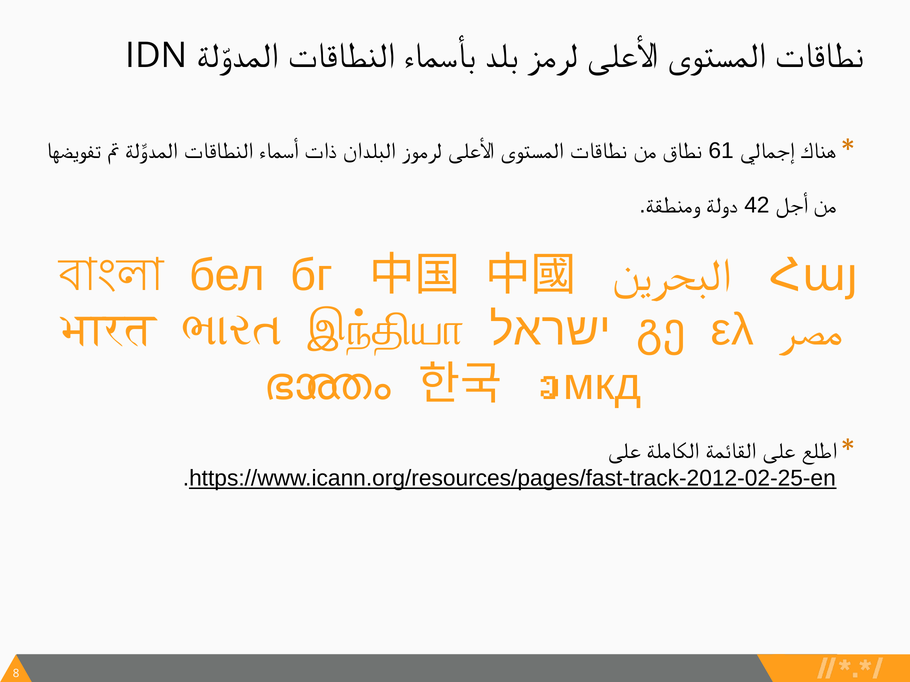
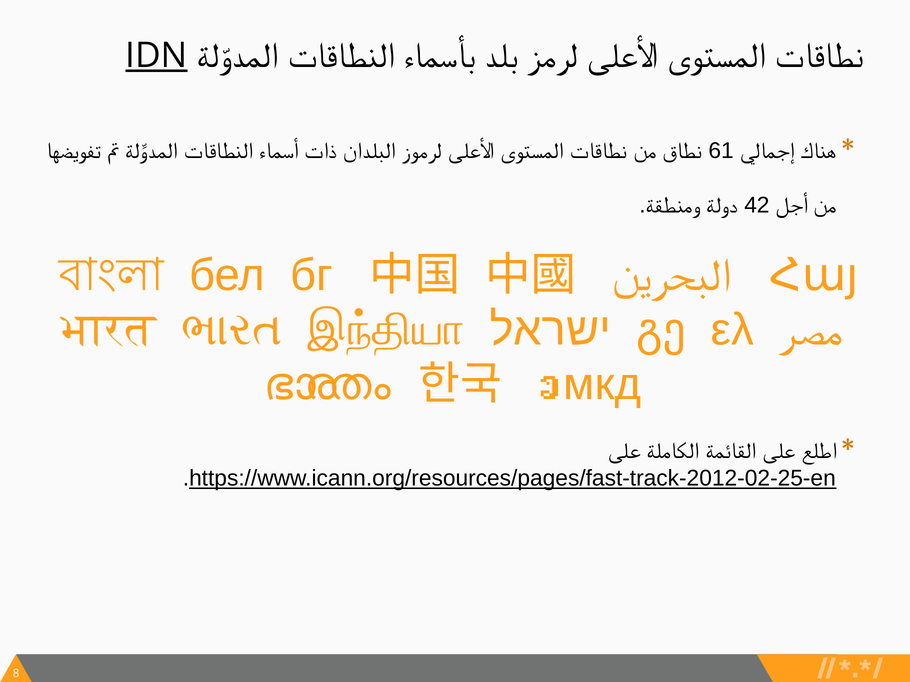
IDN underline: none -> present
